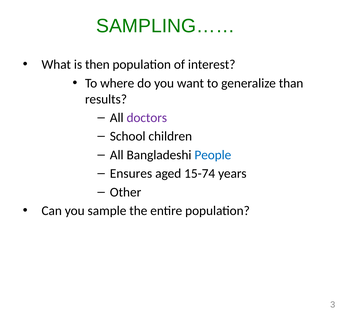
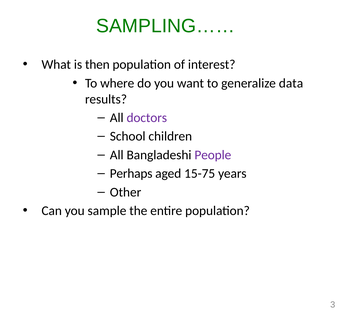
than: than -> data
People colour: blue -> purple
Ensures: Ensures -> Perhaps
15-74: 15-74 -> 15-75
